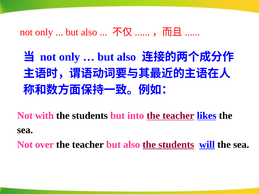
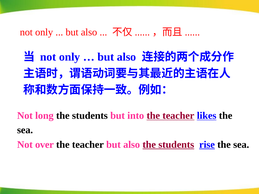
with: with -> long
will: will -> rise
